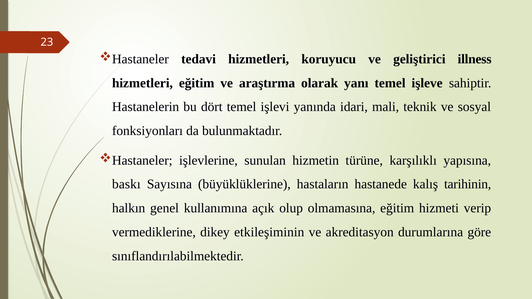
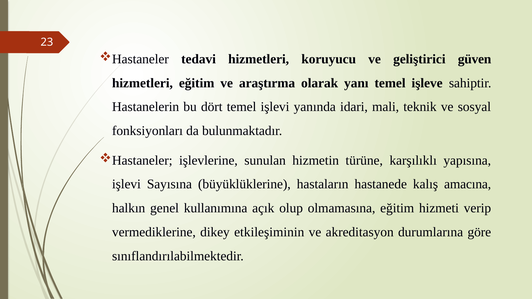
illness: illness -> güven
baskı at (126, 184): baskı -> işlevi
tarihinin: tarihinin -> amacına
